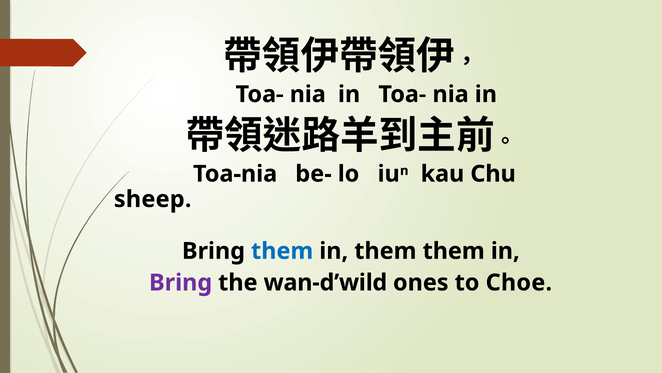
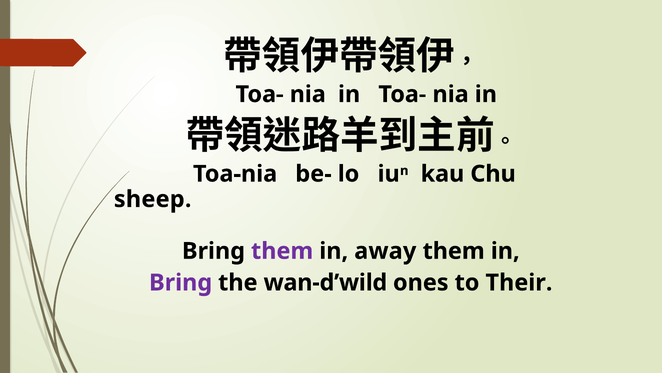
them at (282, 251) colour: blue -> purple
in them: them -> away
Choe: Choe -> Their
